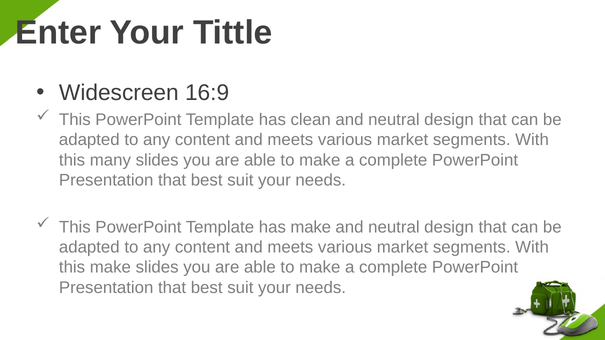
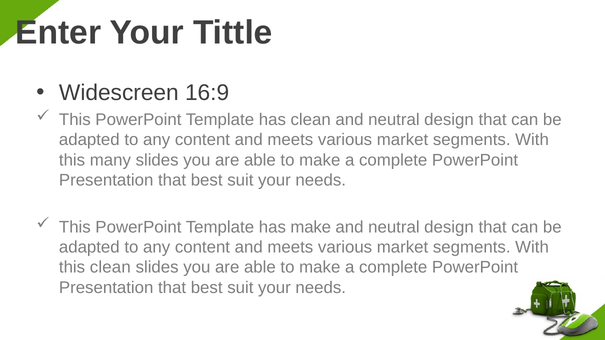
this make: make -> clean
